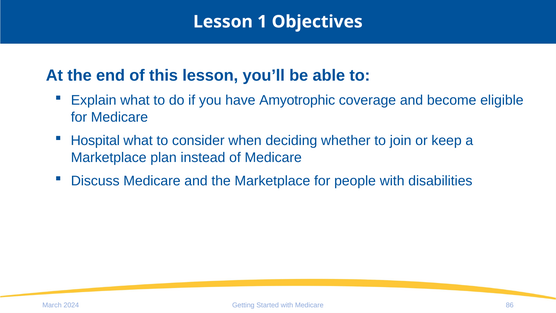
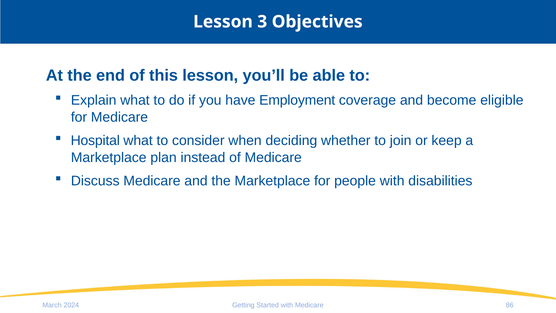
1: 1 -> 3
Amyotrophic: Amyotrophic -> Employment
